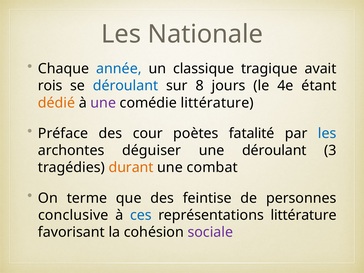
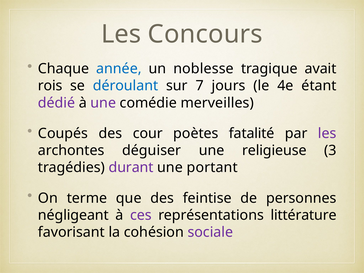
Nationale: Nationale -> Concours
classique: classique -> noblesse
8: 8 -> 7
dédié colour: orange -> purple
comédie littérature: littérature -> merveilles
Préface: Préface -> Coupés
les at (327, 133) colour: blue -> purple
une déroulant: déroulant -> religieuse
durant colour: orange -> purple
combat: combat -> portant
conclusive: conclusive -> négligeant
ces colour: blue -> purple
